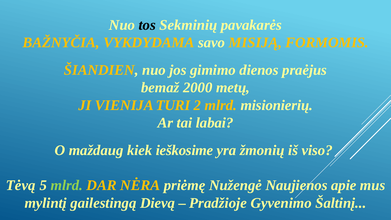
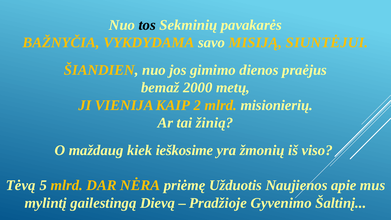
FORMOMIS: FORMOMIS -> SIUNTĖJUI
TURI: TURI -> KAIP
labai: labai -> žinią
mlrd at (67, 185) colour: light green -> yellow
Nužengė: Nužengė -> Užduotis
